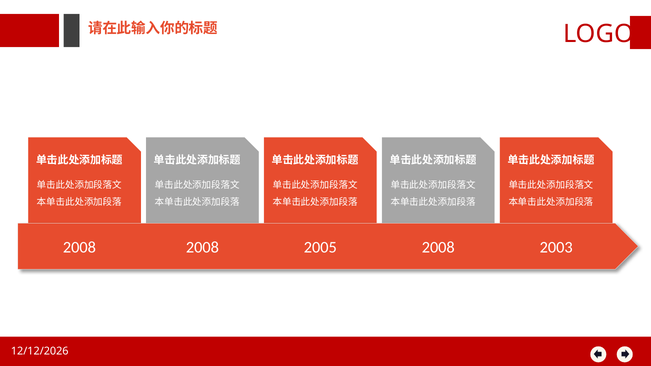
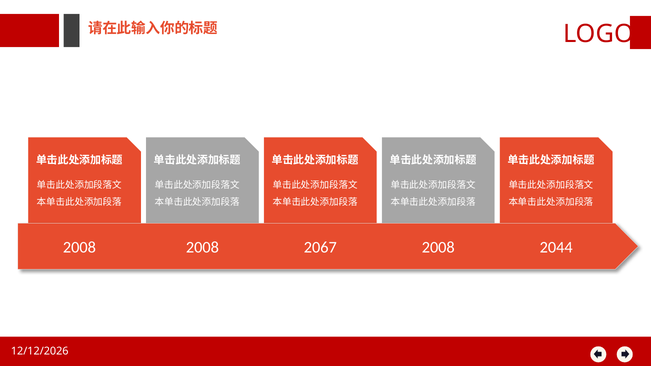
2005: 2005 -> 2067
2003: 2003 -> 2044
